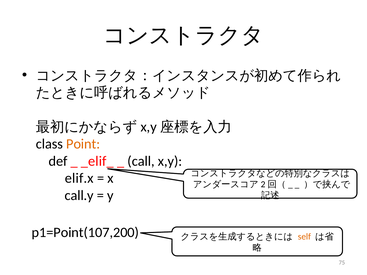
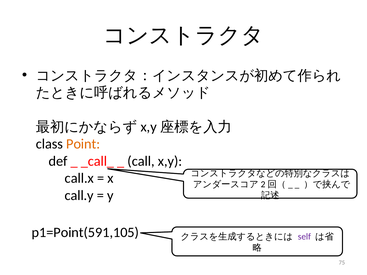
_elif_: _elif_ -> _call_
elif.x: elif.x -> call.x
p1=Point(107,200: p1=Point(107,200 -> p1=Point(591,105
self colour: orange -> purple
